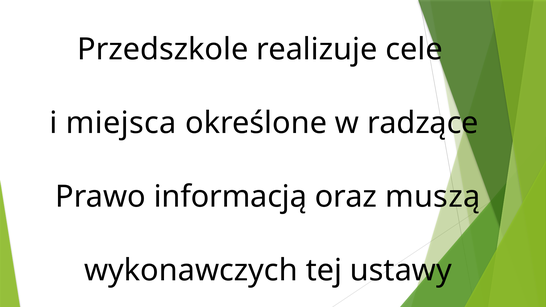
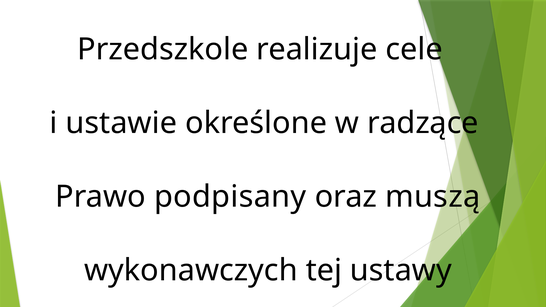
miejsca: miejsca -> ustawie
informacją: informacją -> podpisany
